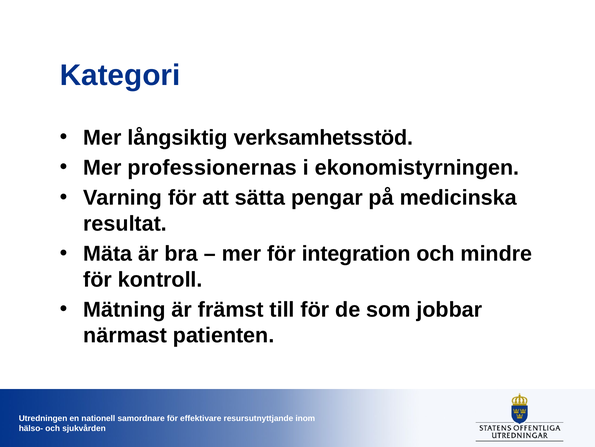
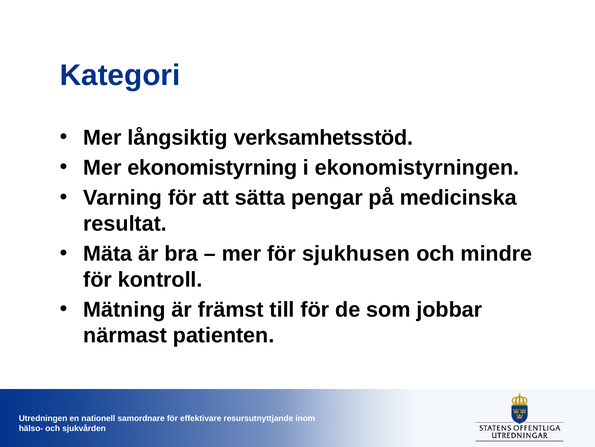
professionernas: professionernas -> ekonomistyrning
integration: integration -> sjukhusen
